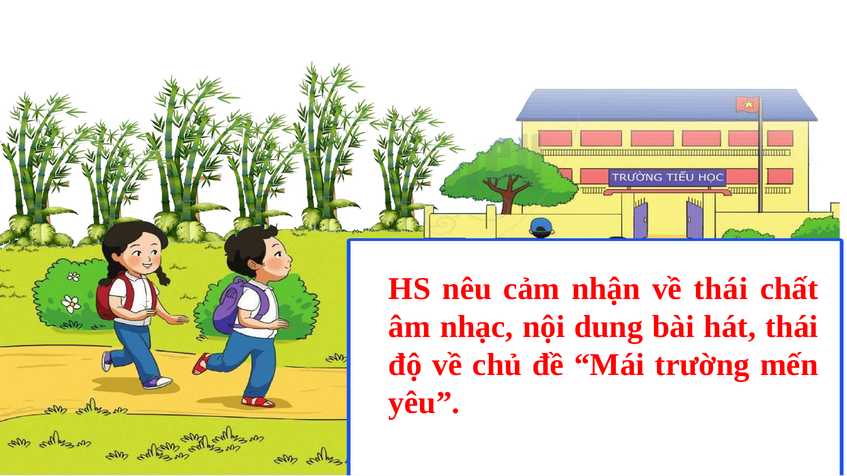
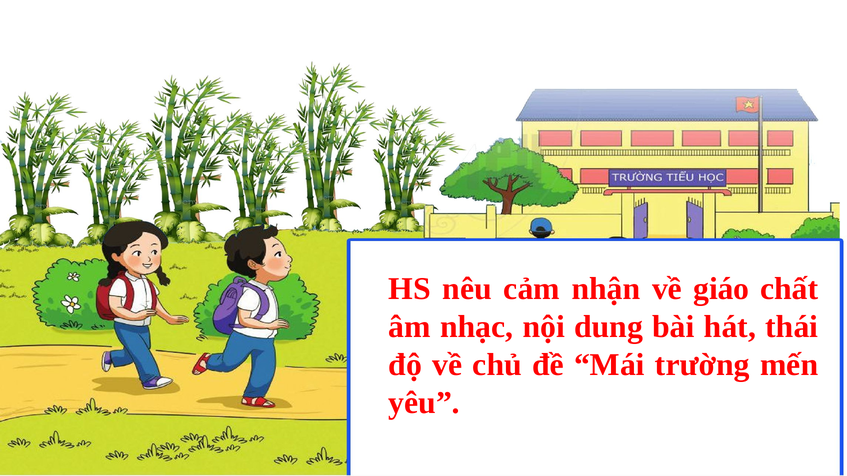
về thái: thái -> giáo
